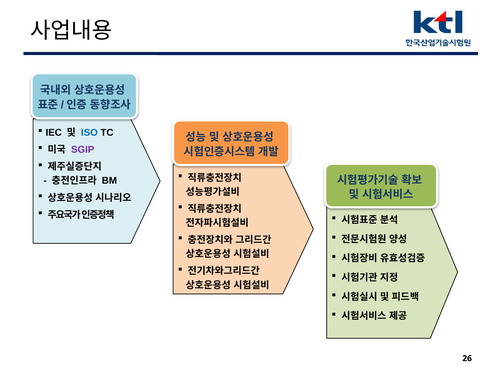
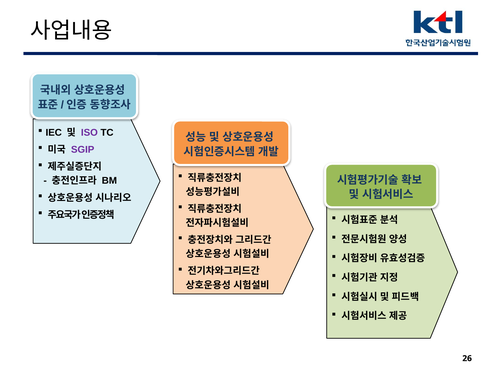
ISO colour: blue -> purple
